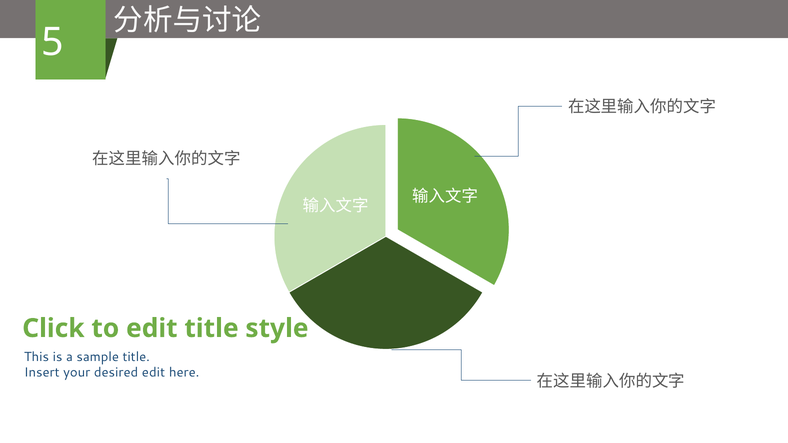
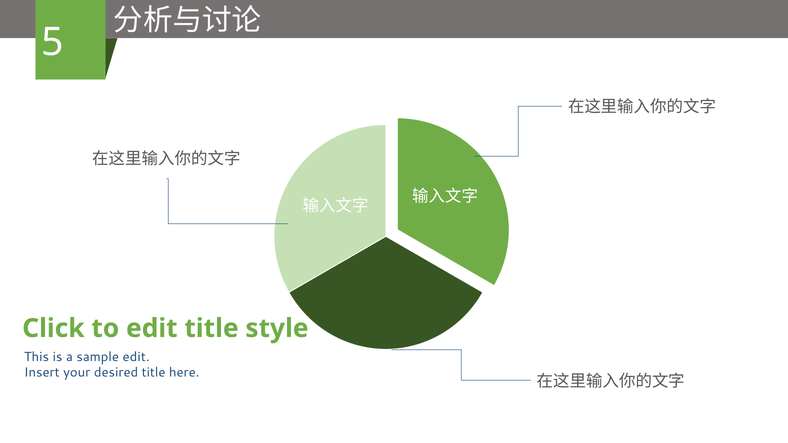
sample title: title -> edit
desired edit: edit -> title
